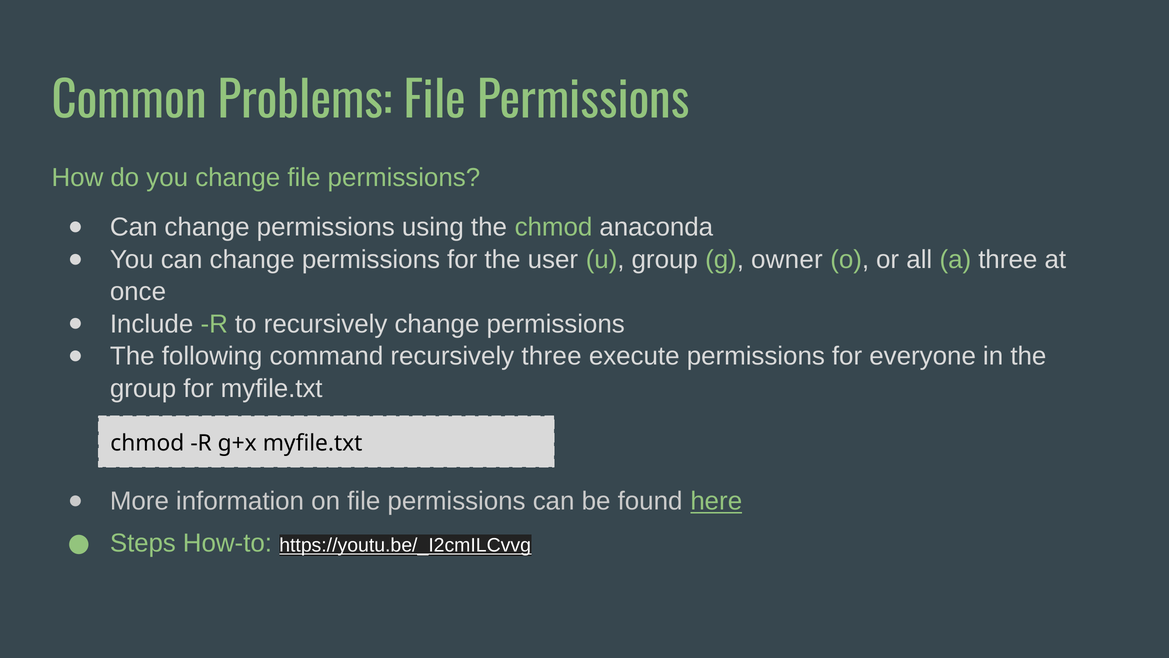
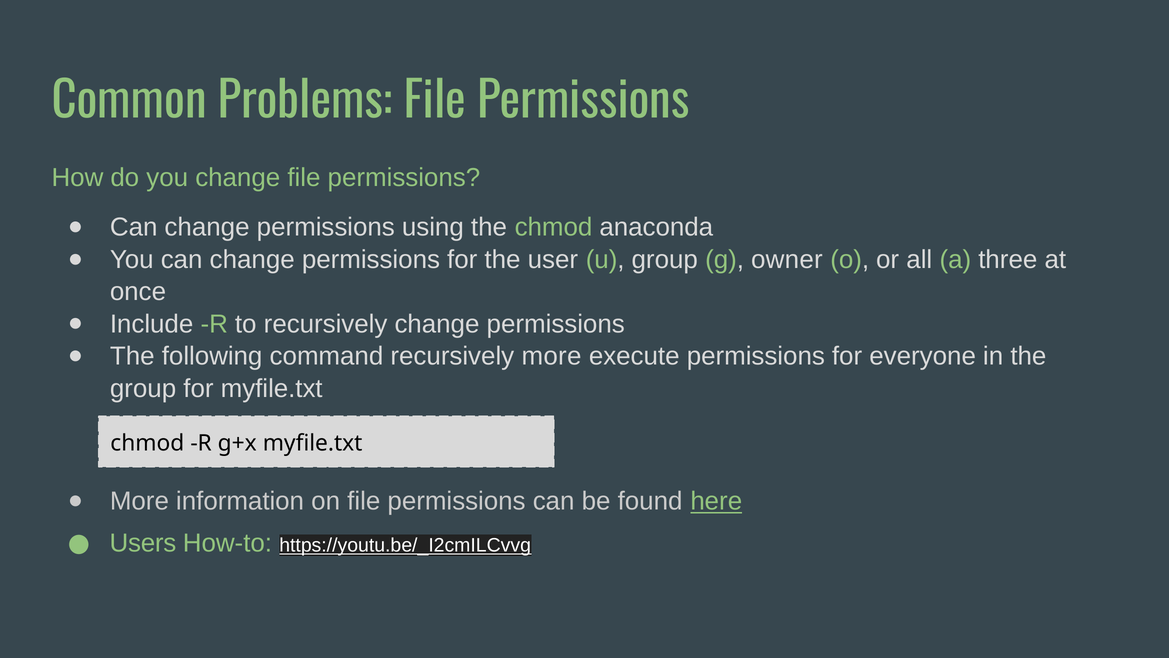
recursively three: three -> more
Steps: Steps -> Users
